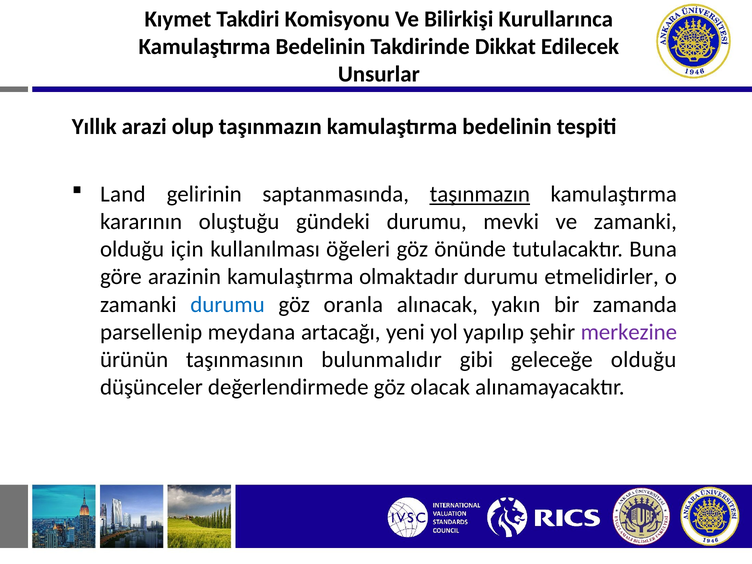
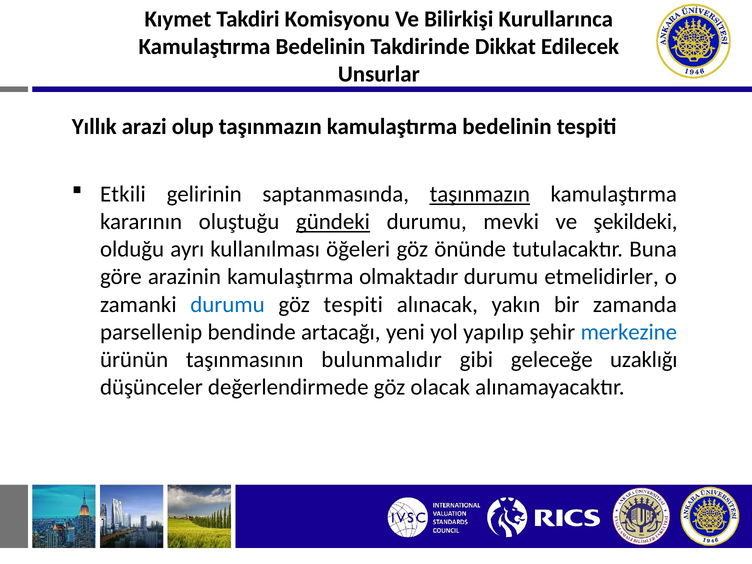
Land: Land -> Etkili
gündeki underline: none -> present
ve zamanki: zamanki -> şekildeki
için: için -> ayrı
göz oranla: oranla -> tespiti
meydana: meydana -> bendinde
merkezine colour: purple -> blue
geleceğe olduğu: olduğu -> uzaklığı
